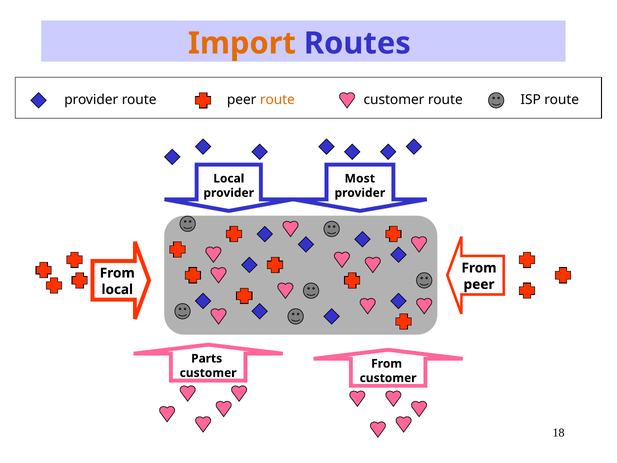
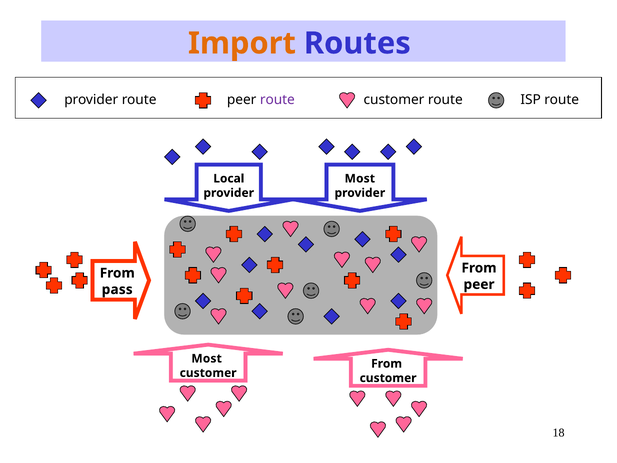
route at (277, 100) colour: orange -> purple
local at (117, 289): local -> pass
Parts at (207, 358): Parts -> Most
